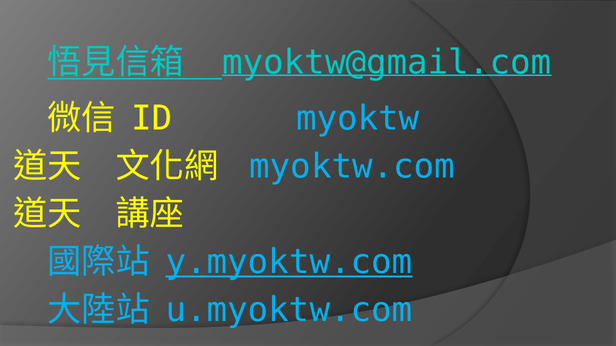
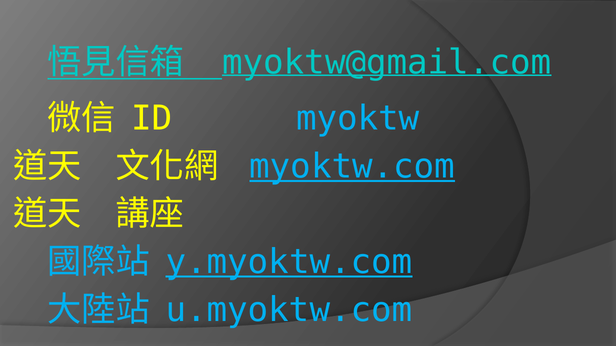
myoktw.com underline: none -> present
